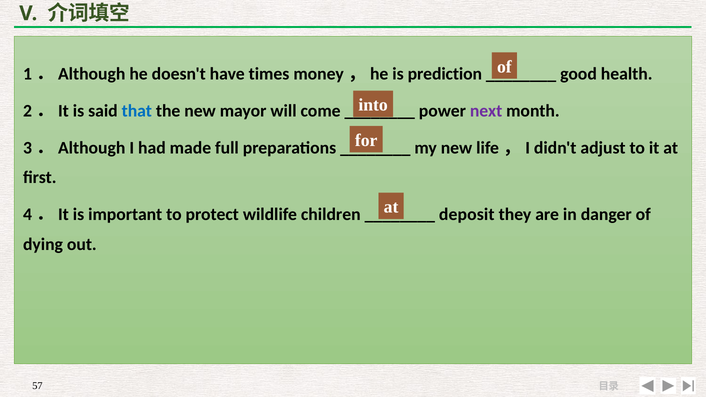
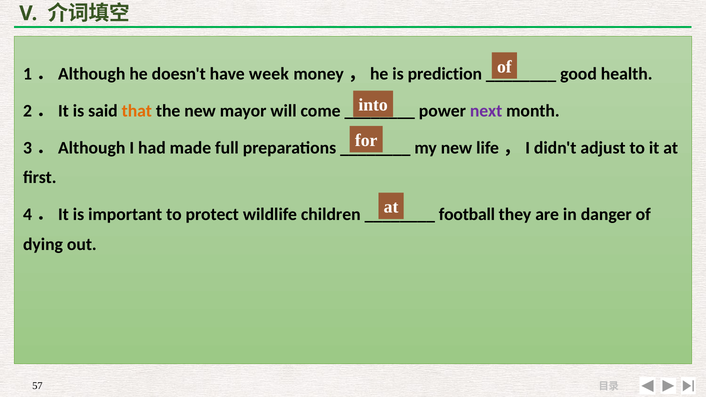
times: times -> week
that colour: blue -> orange
deposit: deposit -> football
